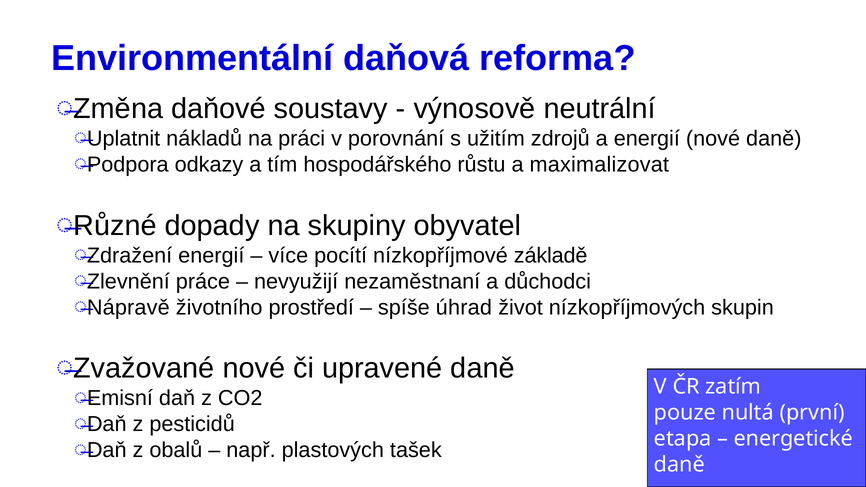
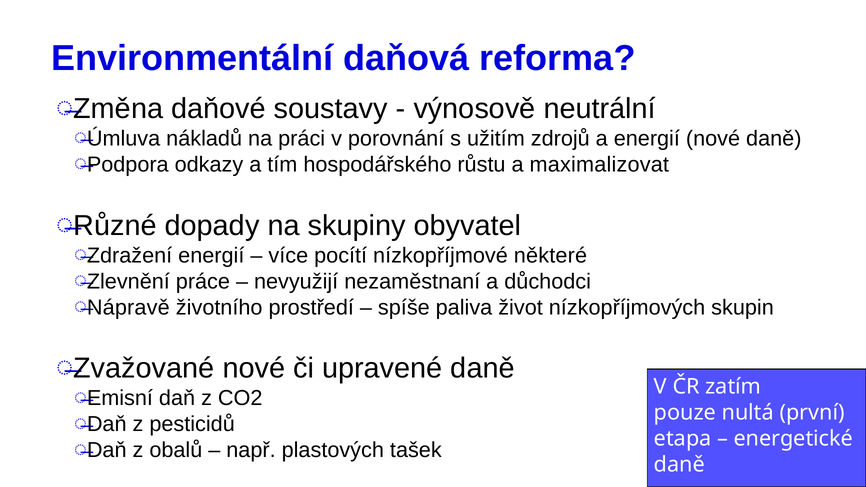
Uplatnit: Uplatnit -> Úmluva
základě: základě -> některé
úhrad: úhrad -> paliva
